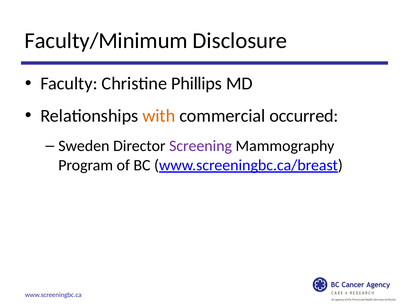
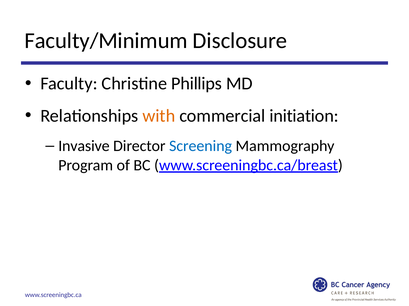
occurred: occurred -> initiation
Sweden: Sweden -> Invasive
Screening colour: purple -> blue
